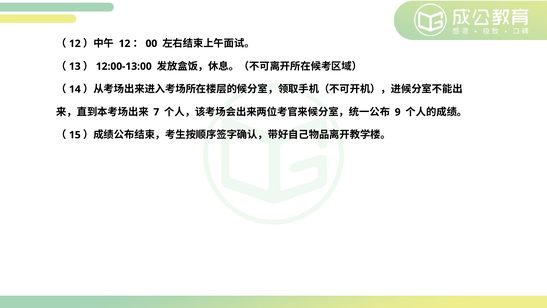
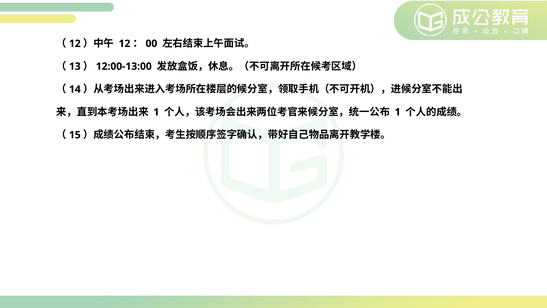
7 at (156, 112): 7 -> 1
9 at (398, 112): 9 -> 1
